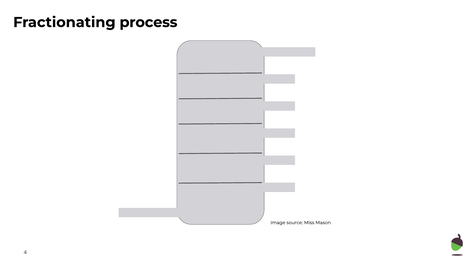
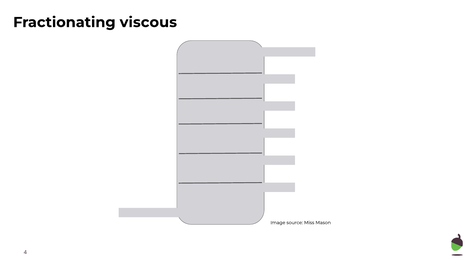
process: process -> viscous
